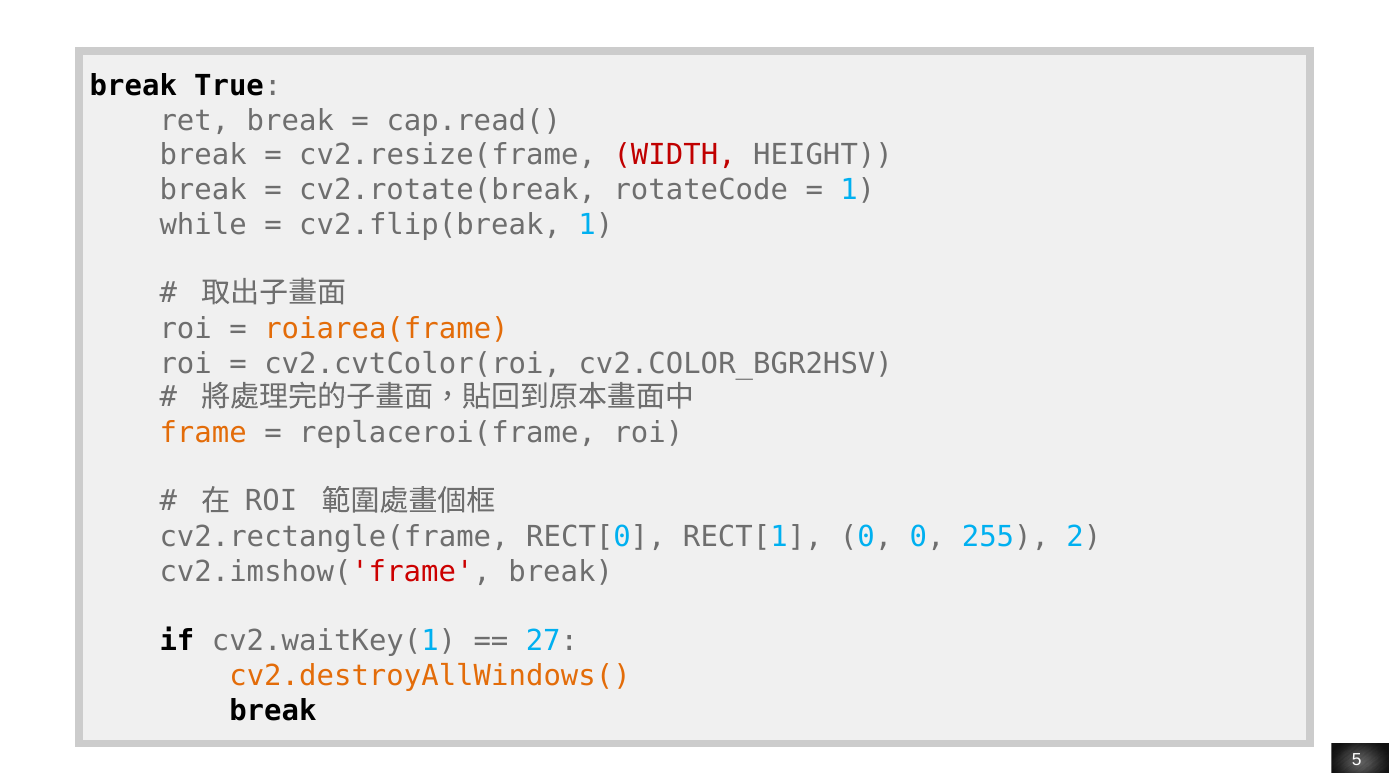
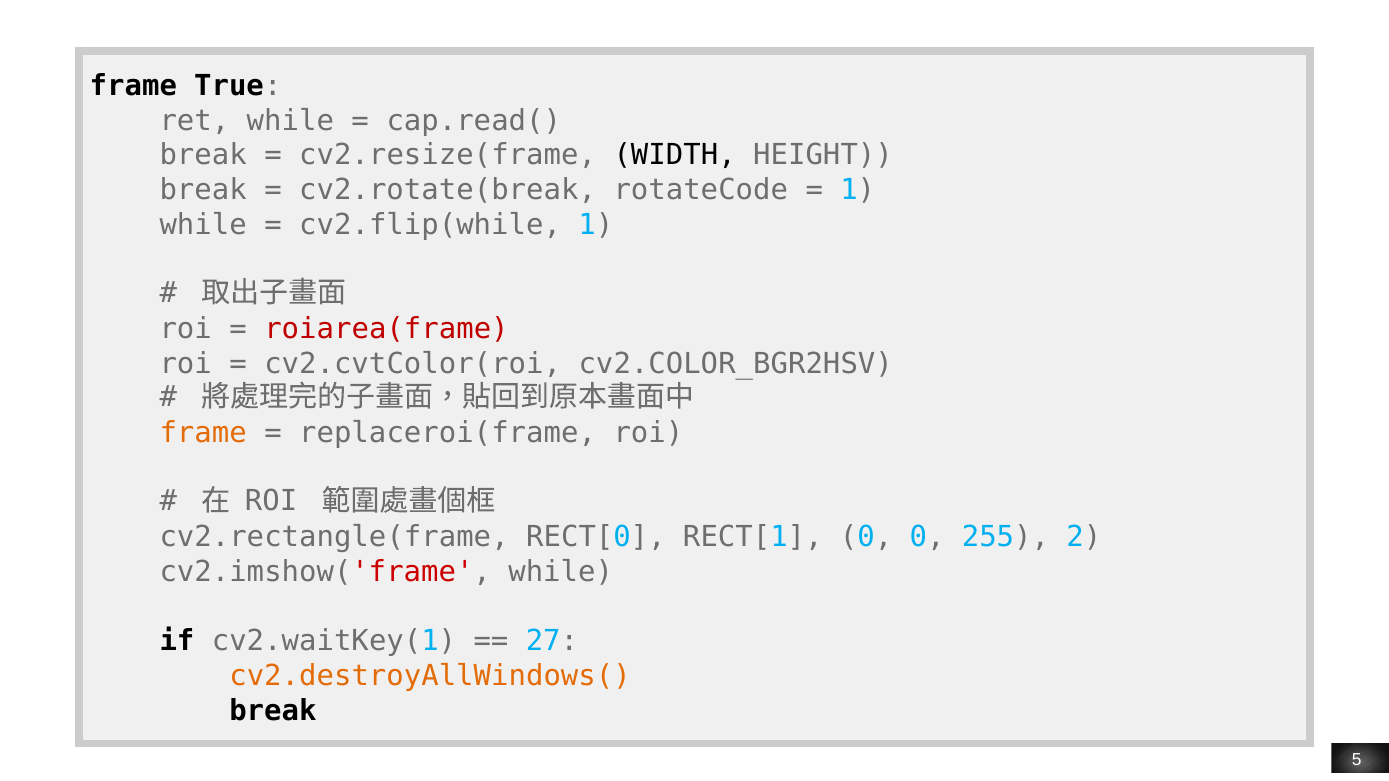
break at (133, 86): break -> frame
ret break: break -> while
WIDTH colour: red -> black
cv2.flip(break: cv2.flip(break -> cv2.flip(while
roiarea(frame colour: orange -> red
cv2.imshow('frame break: break -> while
